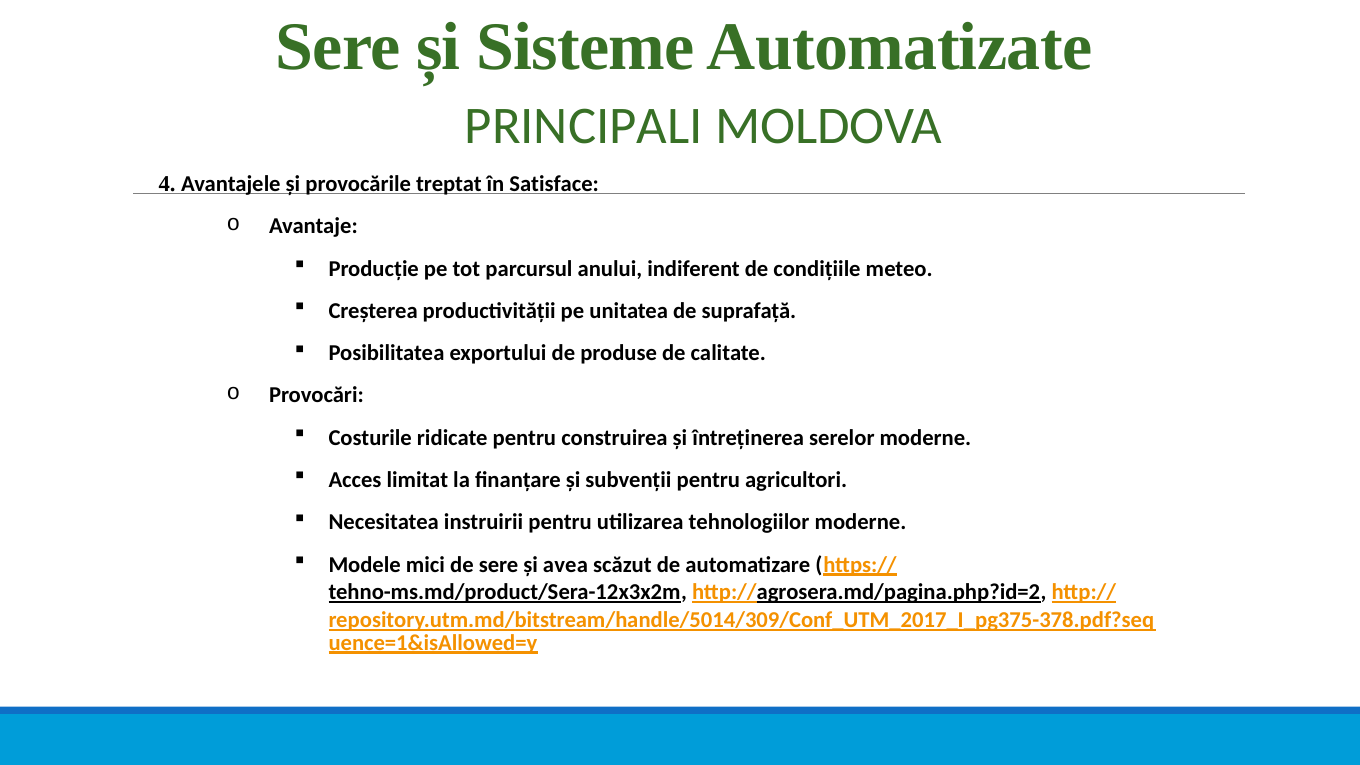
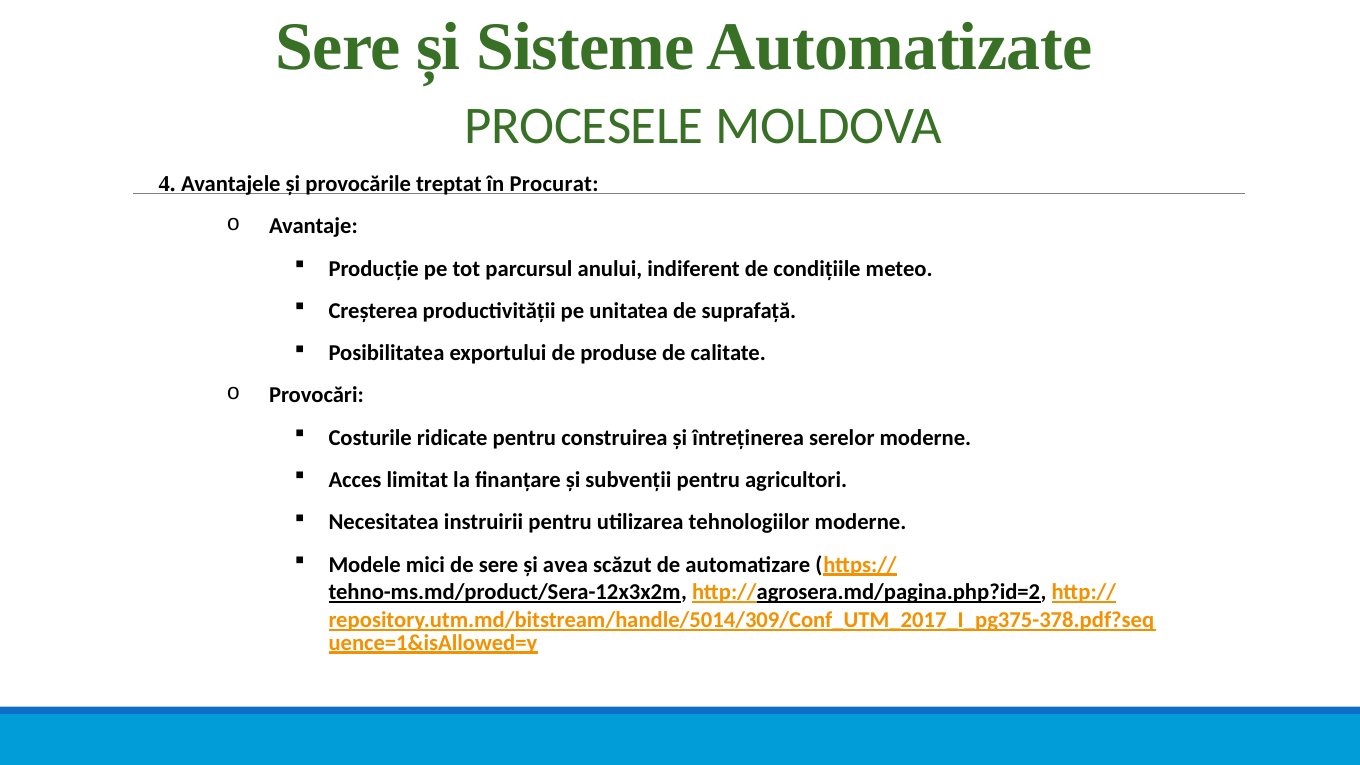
PRINCIPALI: PRINCIPALI -> PROCESELE
Satisface: Satisface -> Procurat
